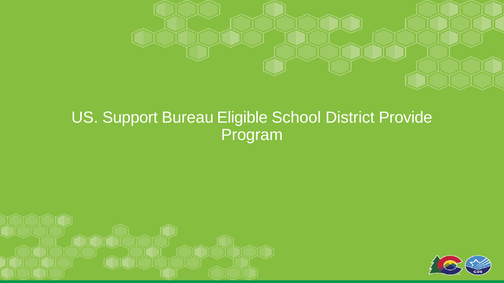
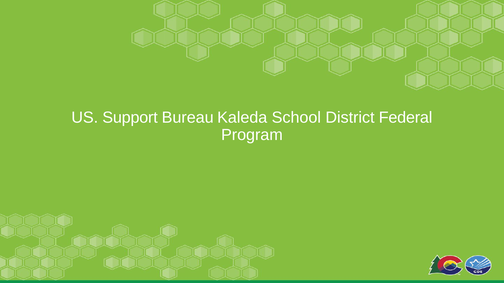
Eligible: Eligible -> Kaleda
Provide: Provide -> Federal
